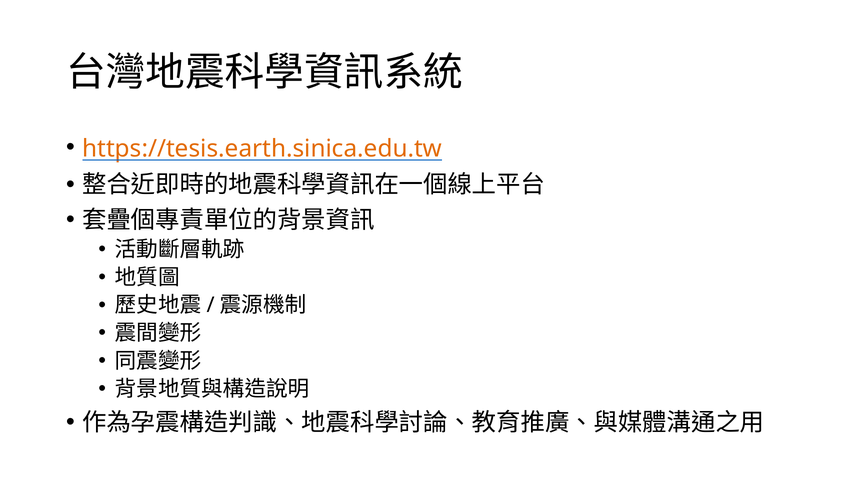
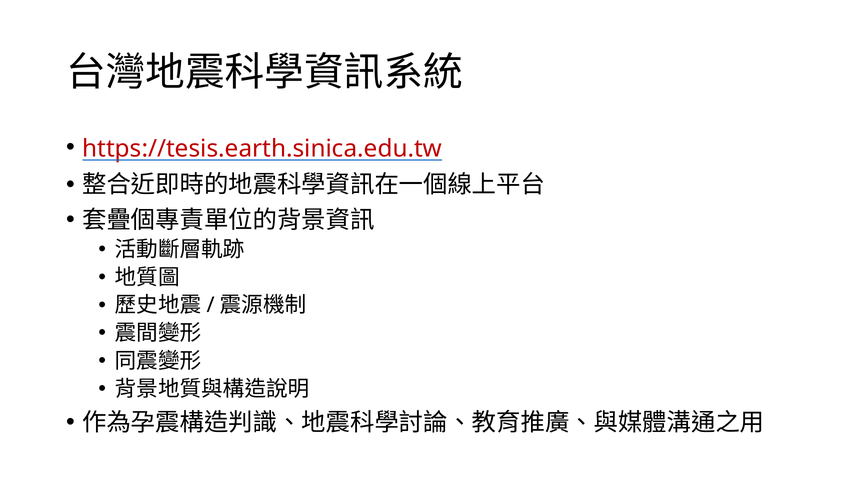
https://tesis.earth.sinica.edu.tw colour: orange -> red
